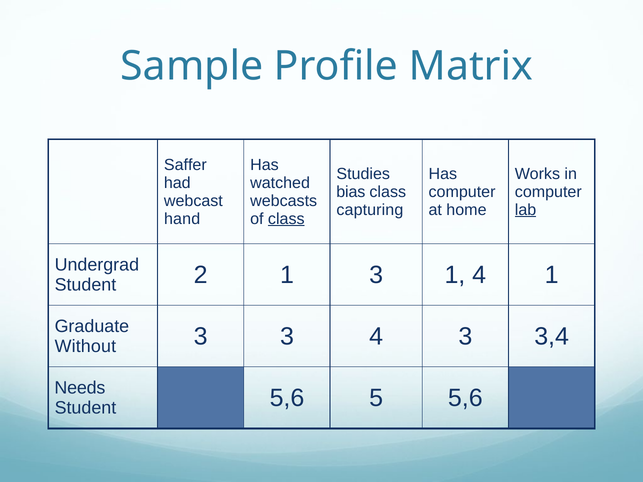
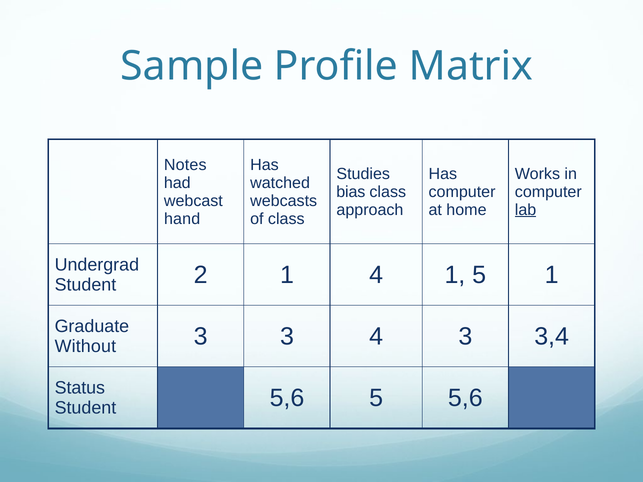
Saffer: Saffer -> Notes
capturing: capturing -> approach
class at (286, 219) underline: present -> none
1 3: 3 -> 4
1 4: 4 -> 5
Needs: Needs -> Status
